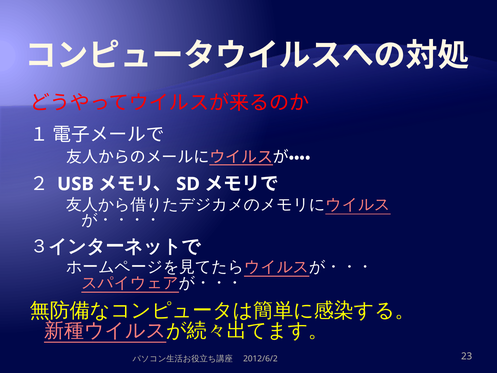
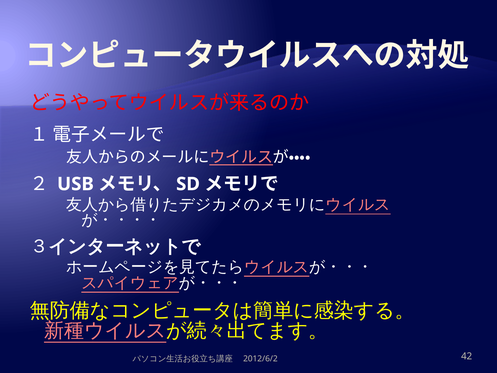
23: 23 -> 42
